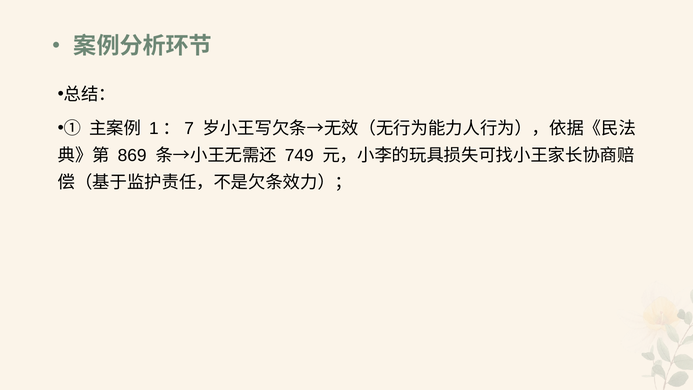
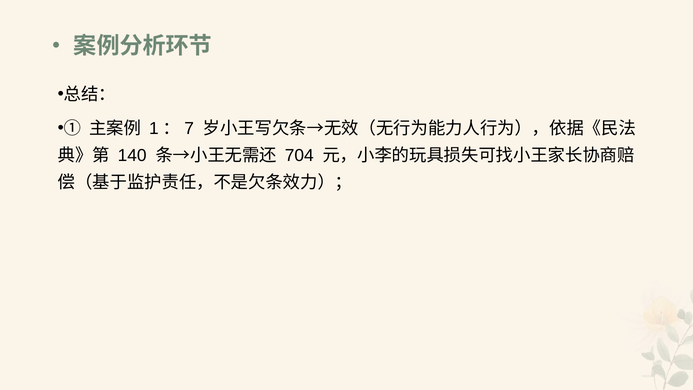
869: 869 -> 140
749: 749 -> 704
